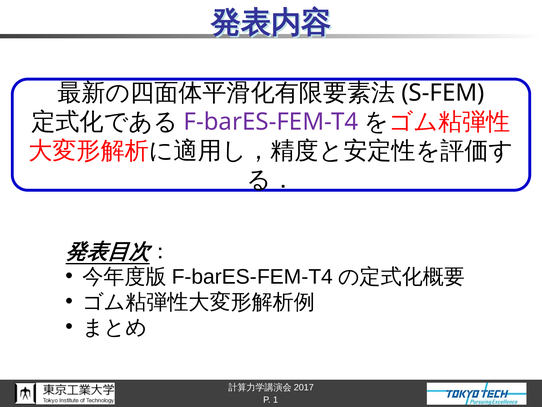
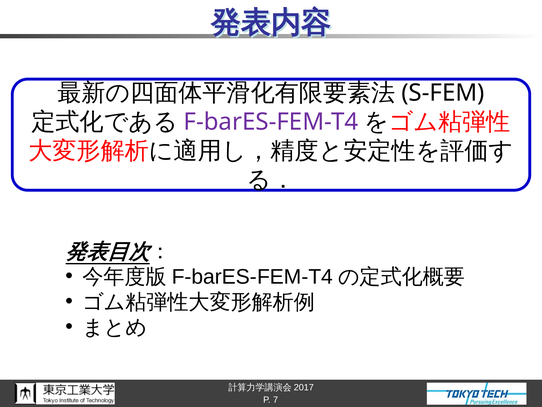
1: 1 -> 7
